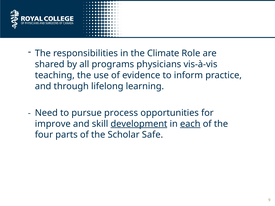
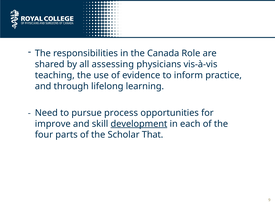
Climate: Climate -> Canada
programs: programs -> assessing
each underline: present -> none
Safe: Safe -> That
